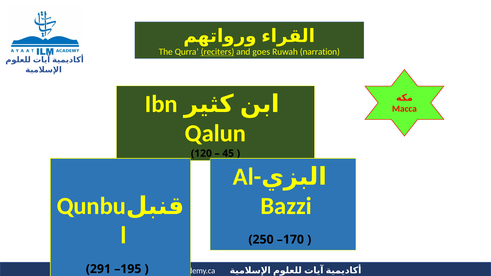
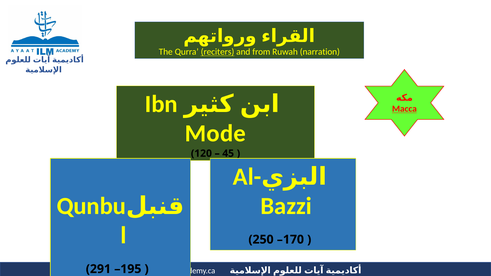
goes: goes -> from
Macca underline: none -> present
Qalun: Qalun -> Mode
